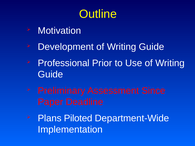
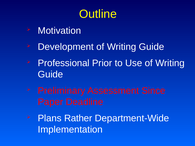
Piloted: Piloted -> Rather
